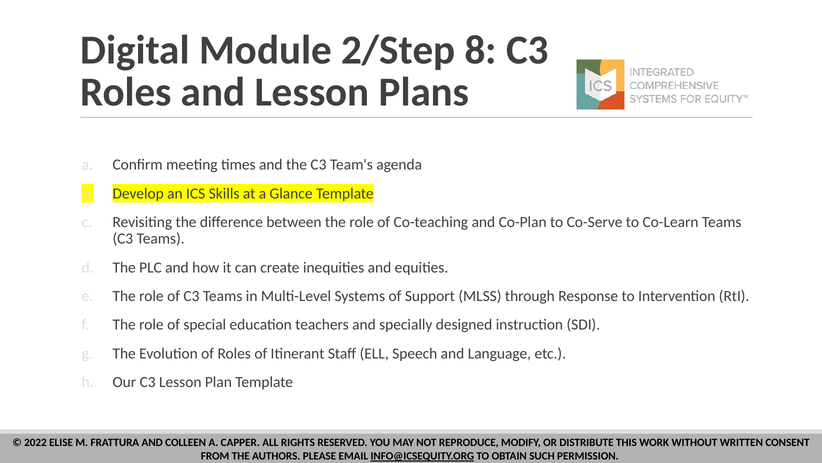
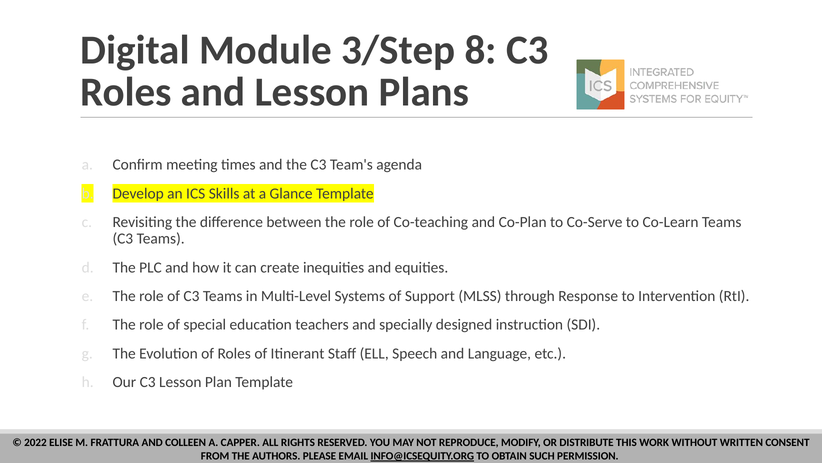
2/Step: 2/Step -> 3/Step
